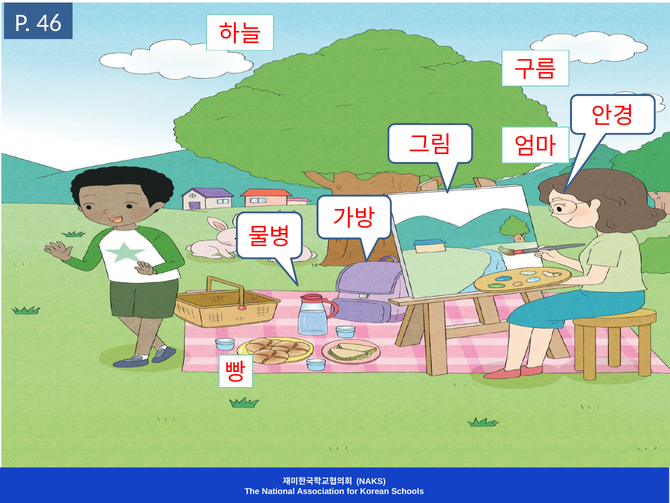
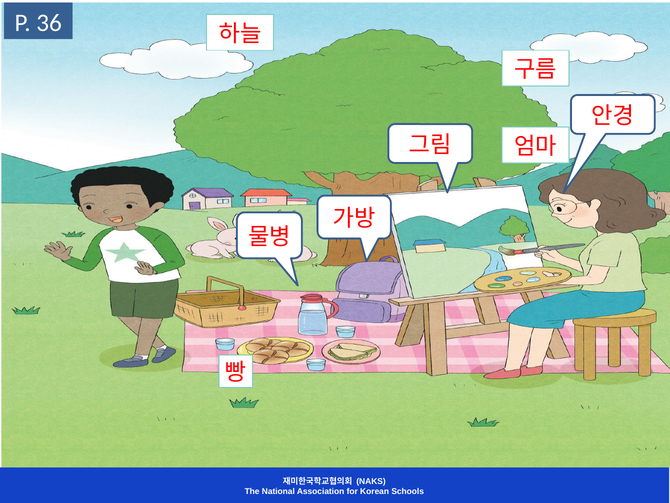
46: 46 -> 36
